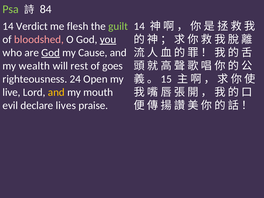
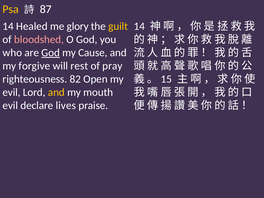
Psa colour: light green -> yellow
84: 84 -> 87
Verdict: Verdict -> Healed
flesh: flesh -> glory
guilt colour: light green -> yellow
you underline: present -> none
wealth: wealth -> forgive
goes: goes -> pray
24: 24 -> 82
live at (12, 92): live -> evil
